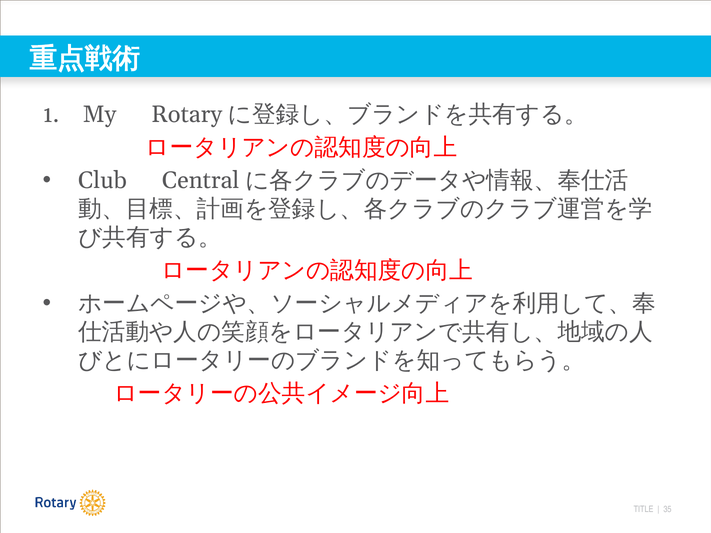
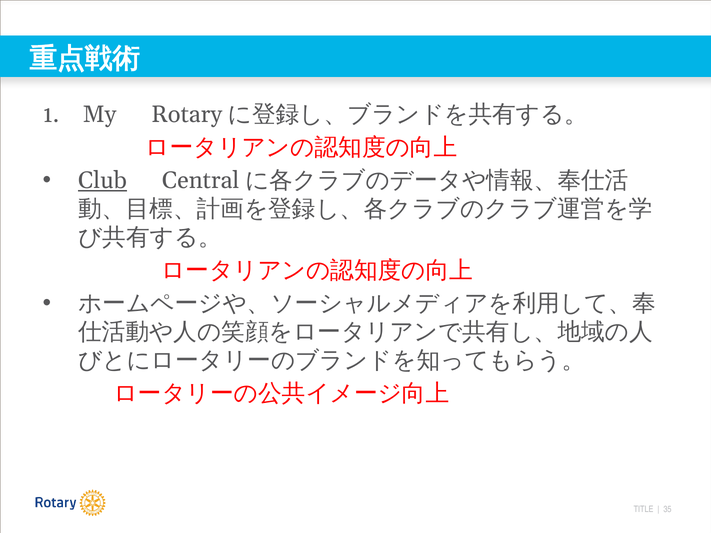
Club underline: none -> present
